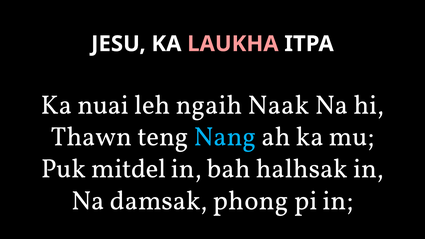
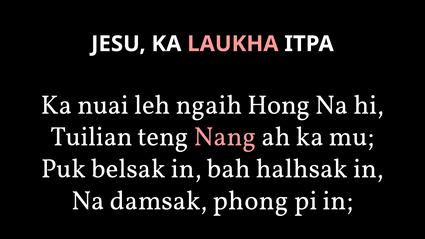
Naak: Naak -> Hong
Thawn: Thawn -> Tuilian
Nang colour: light blue -> pink
mitdel: mitdel -> belsak
